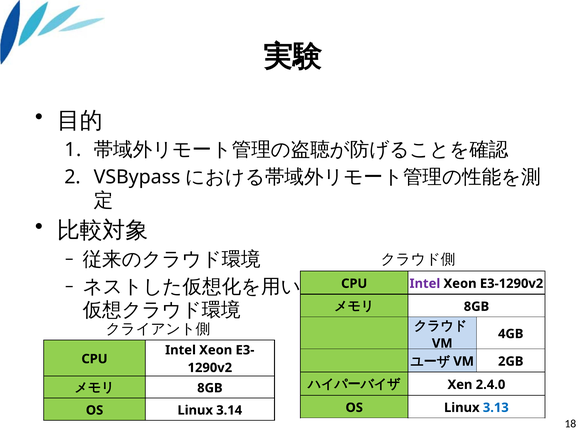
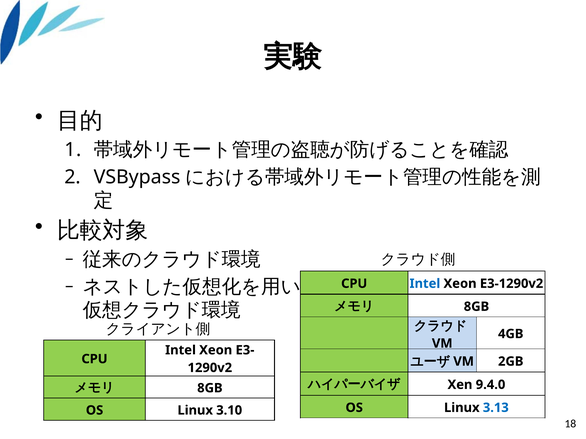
Intel at (425, 284) colour: purple -> blue
2.4.0: 2.4.0 -> 9.4.0
3.14: 3.14 -> 3.10
